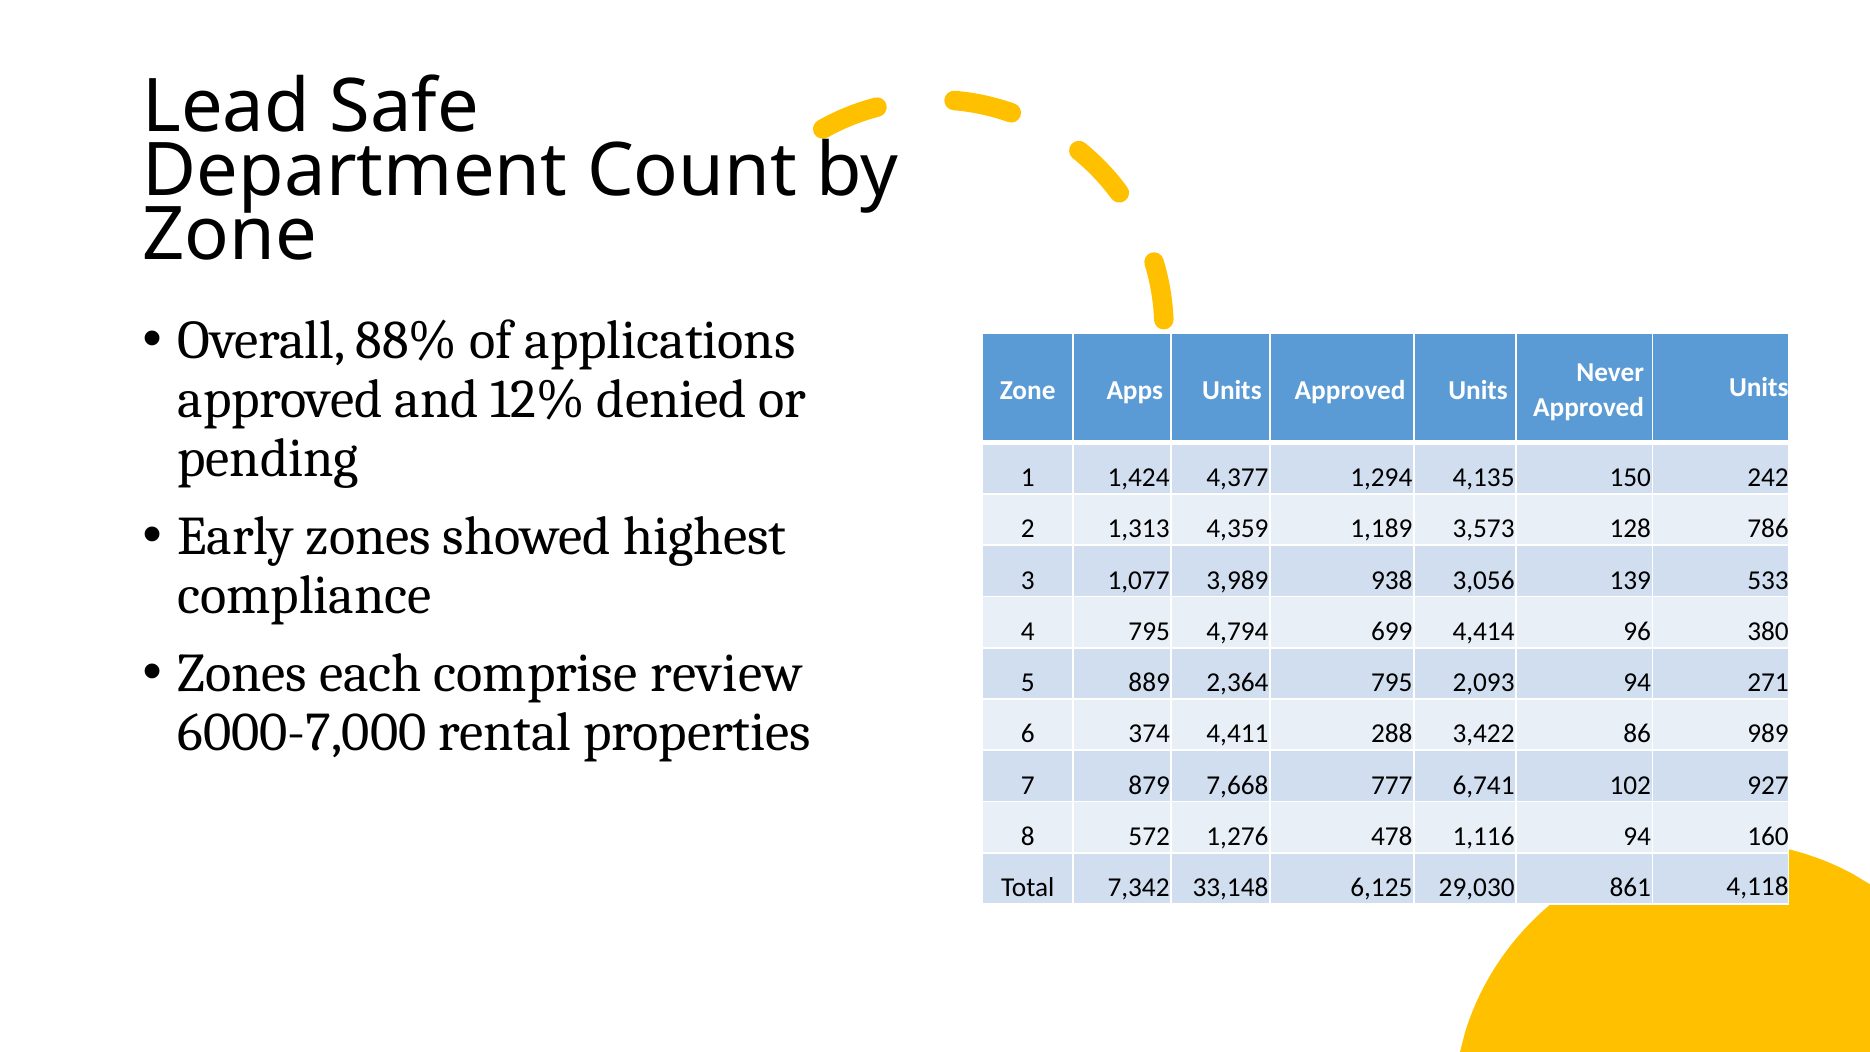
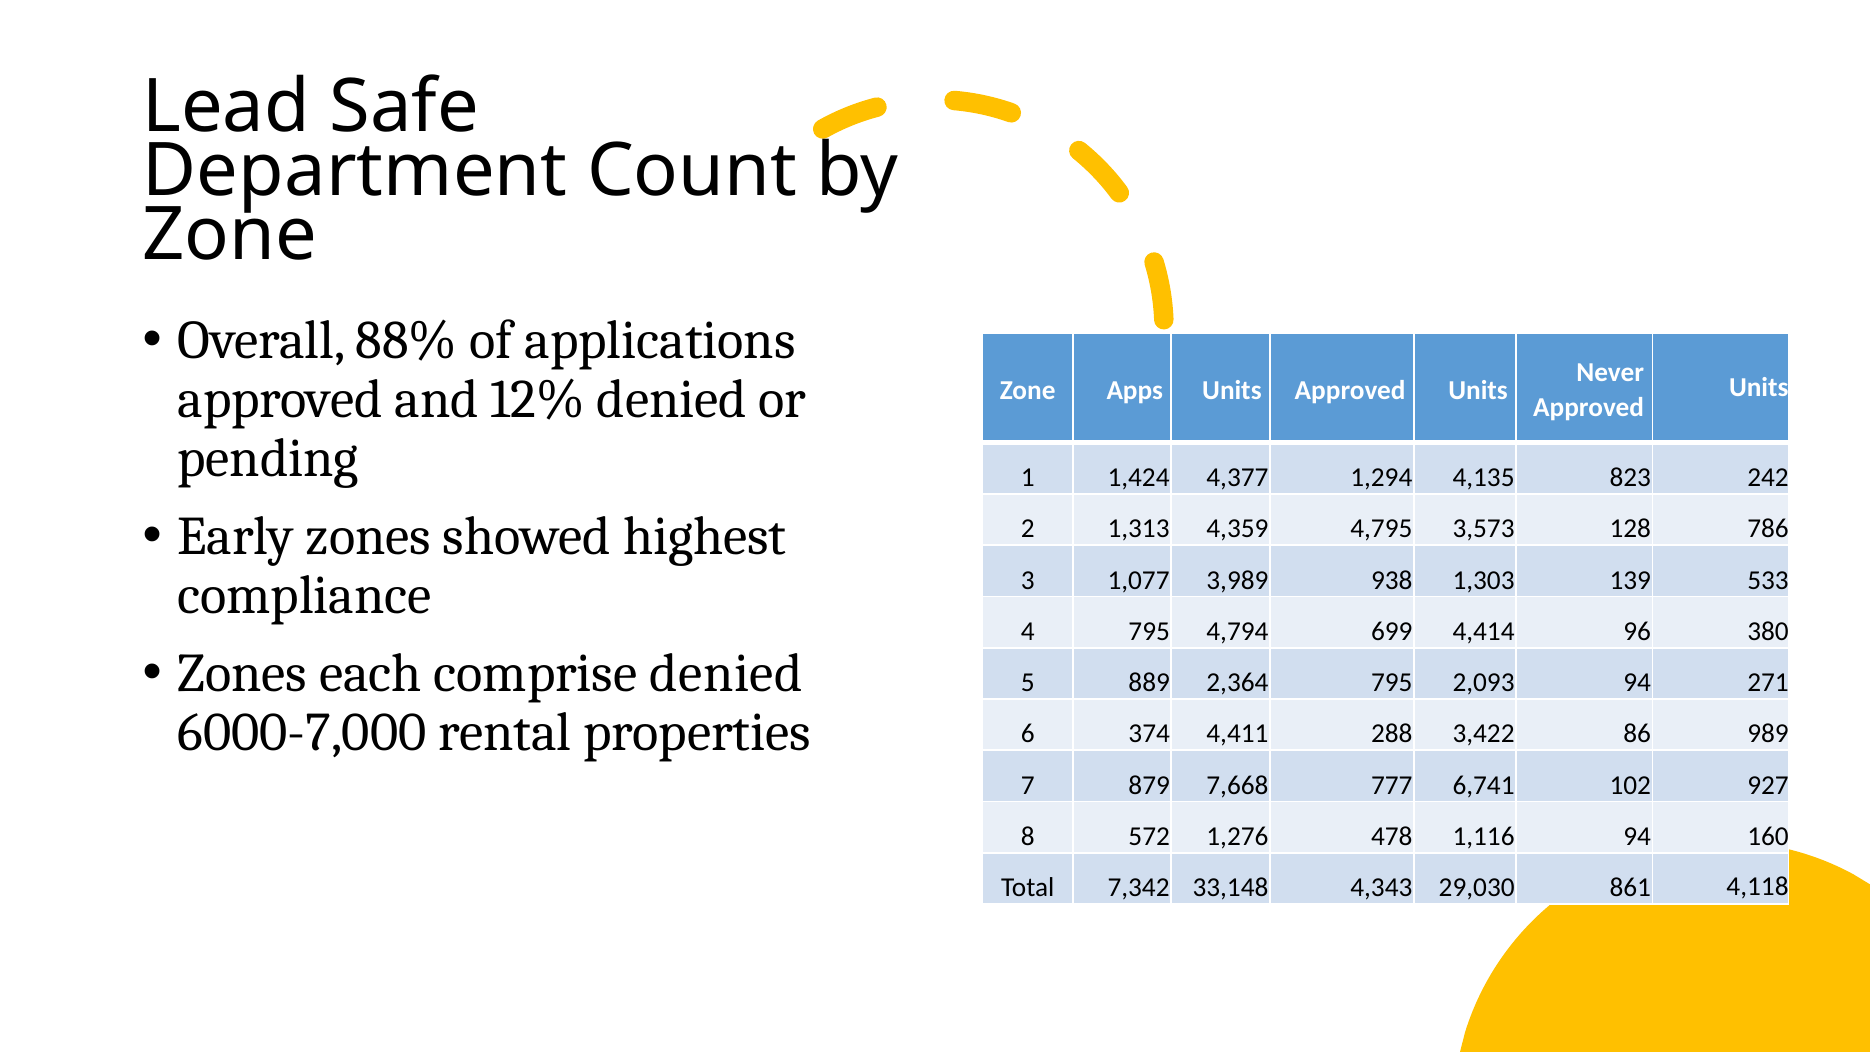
150: 150 -> 823
1,189: 1,189 -> 4,795
3,056: 3,056 -> 1,303
comprise review: review -> denied
6,125: 6,125 -> 4,343
